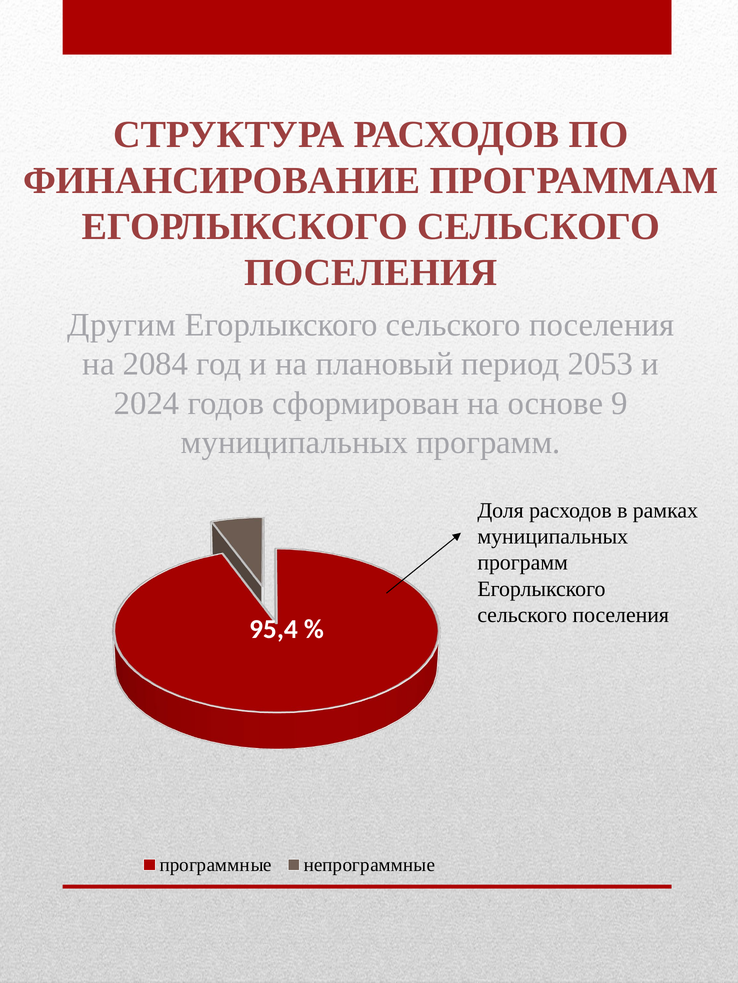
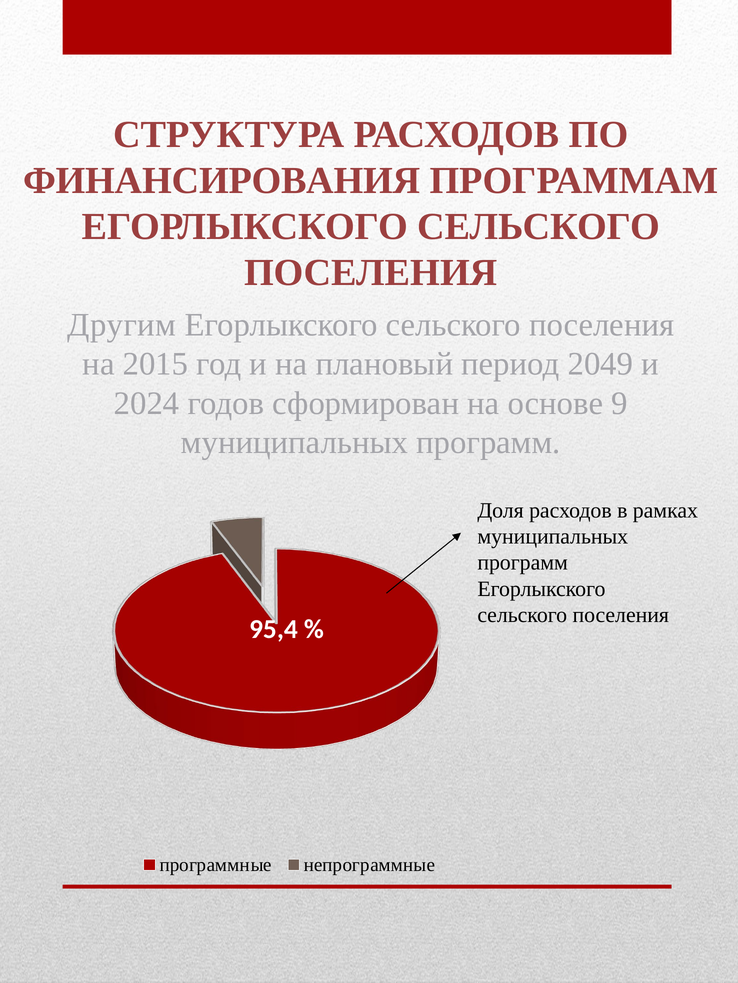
ФИНАНСИРОВАНИЕ: ФИНАНСИРОВАНИЕ -> ФИНАНСИРОВАНИЯ
2084: 2084 -> 2015
2053: 2053 -> 2049
